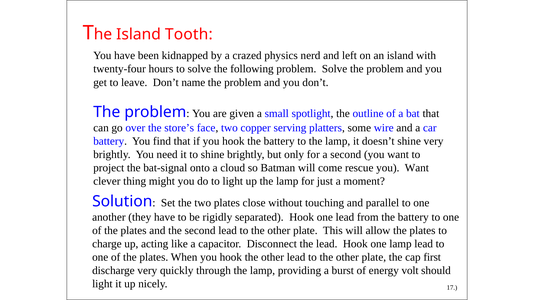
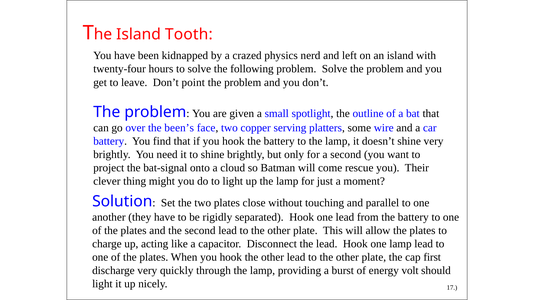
name: name -> point
store’s: store’s -> been’s
rescue you Want: Want -> Their
